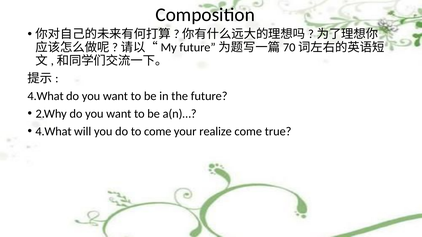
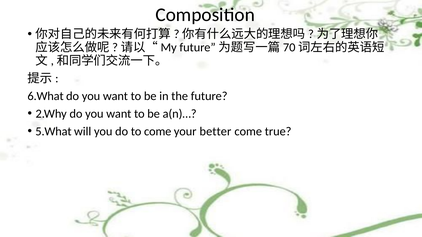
4.What at (46, 96): 4.What -> 6.What
4.What at (53, 132): 4.What -> 5.What
realize: realize -> better
